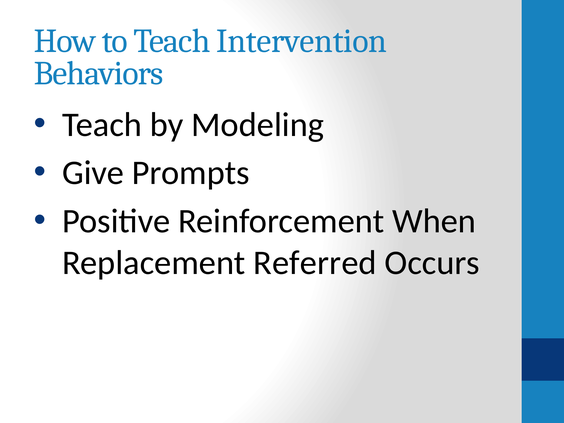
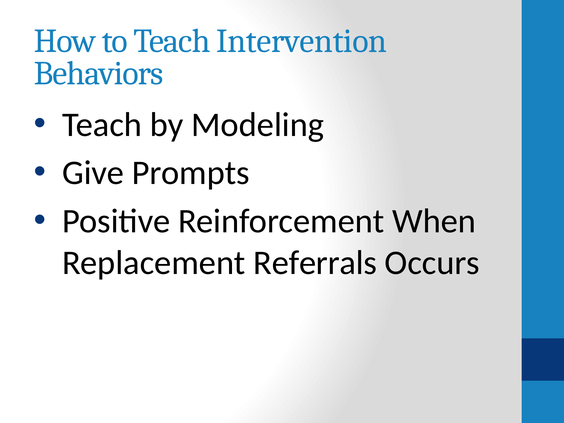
Referred: Referred -> Referrals
